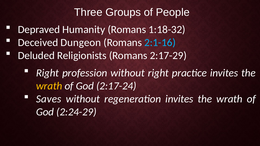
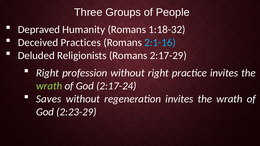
Dungeon: Dungeon -> Practices
wrath at (49, 86) colour: yellow -> light green
2:24-29: 2:24-29 -> 2:23-29
